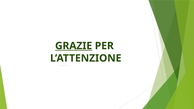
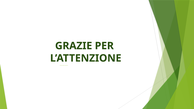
GRAZIE underline: present -> none
